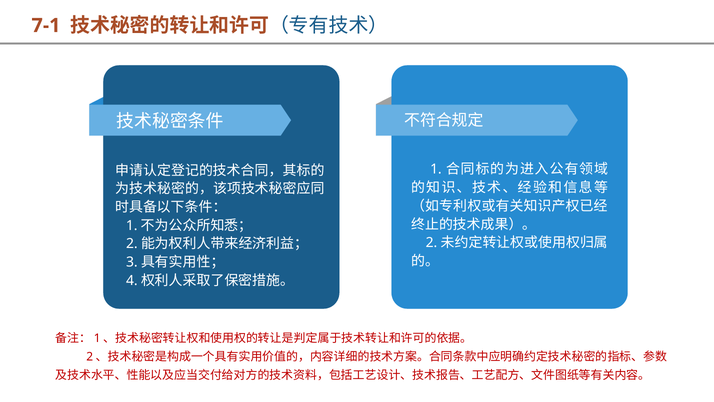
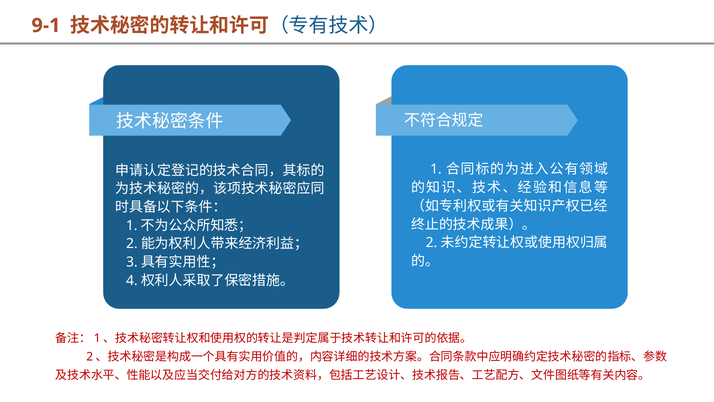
7-1: 7-1 -> 9-1
